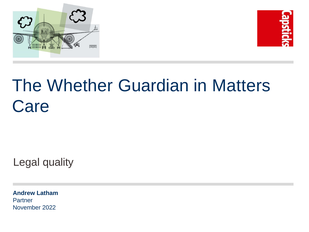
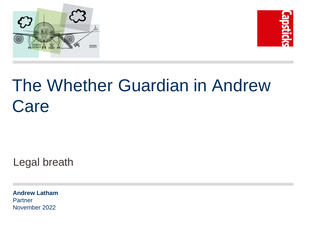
in Matters: Matters -> Andrew
quality: quality -> breath
